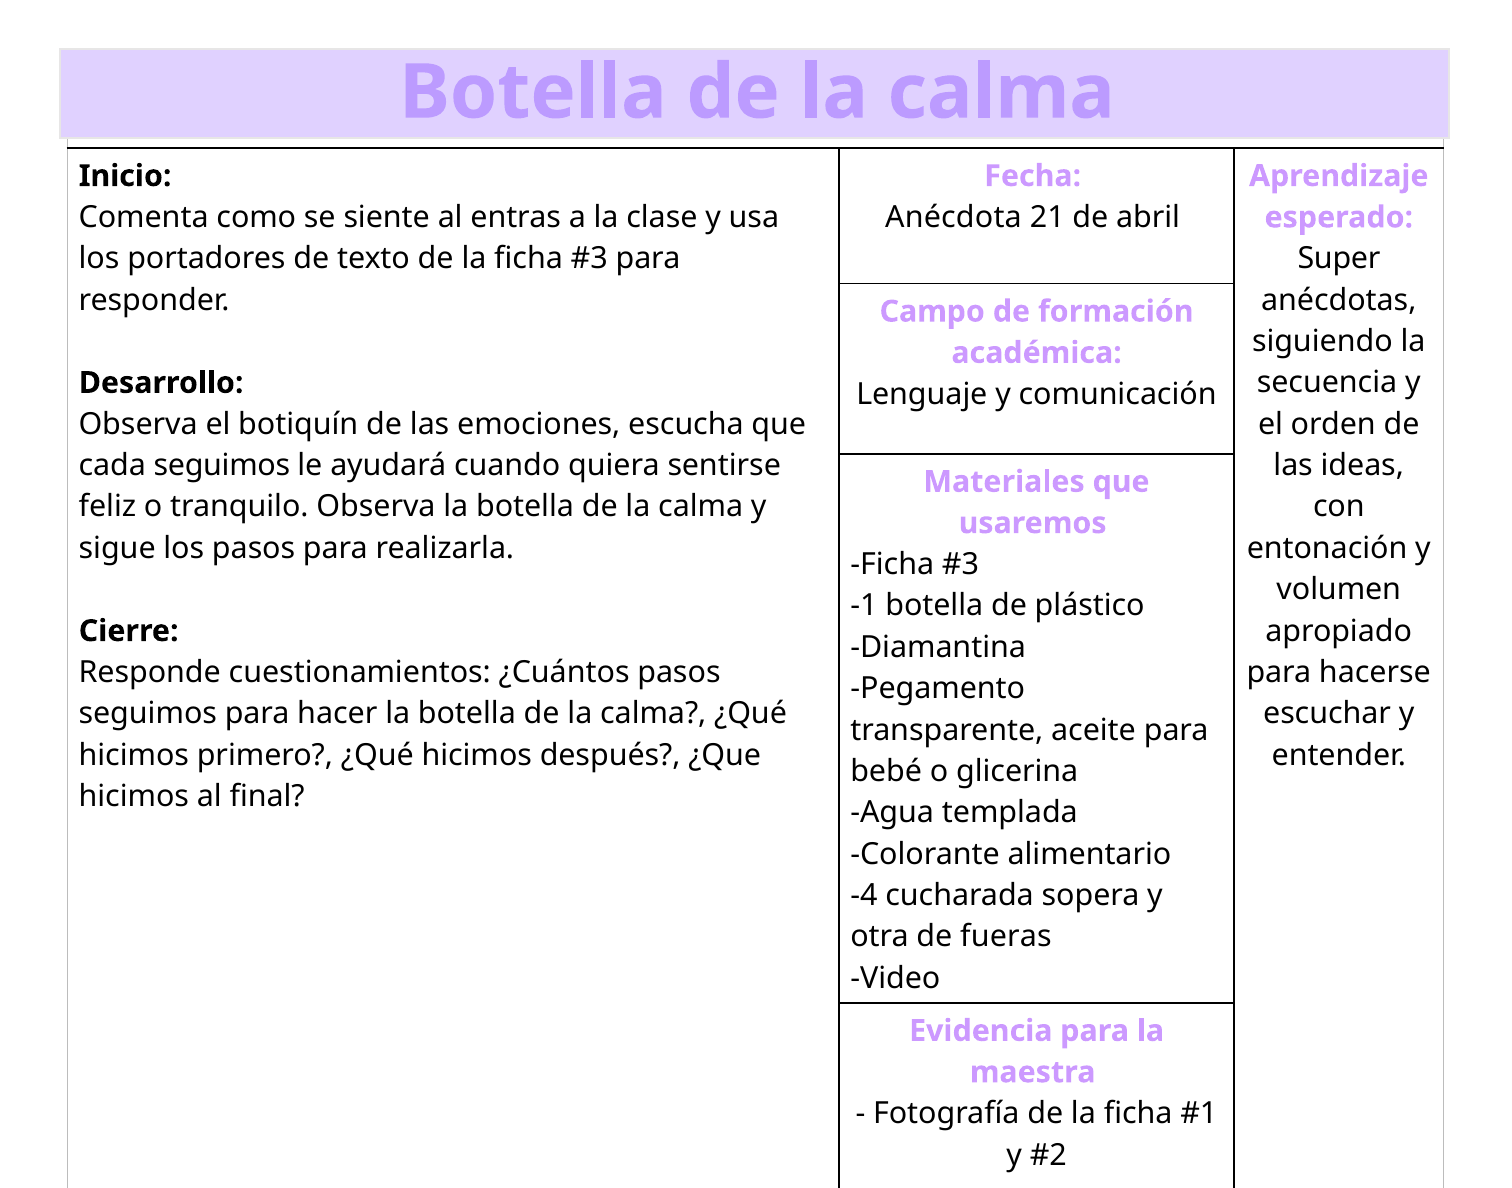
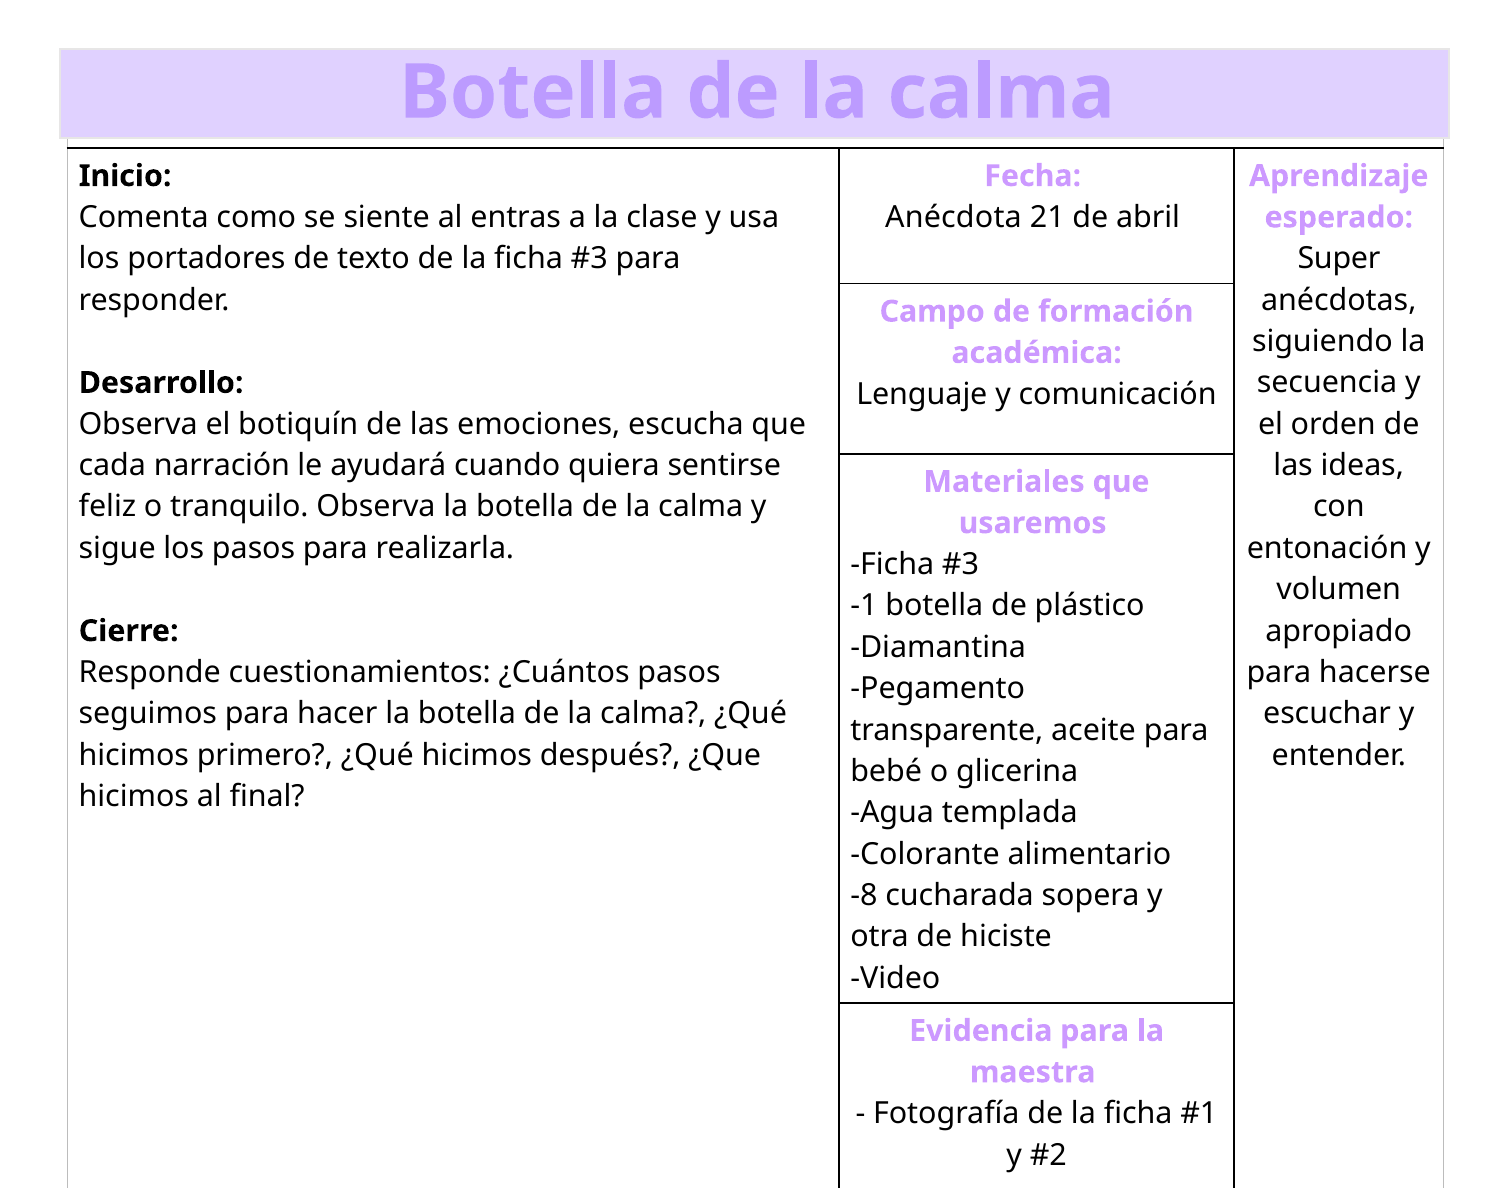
cada seguimos: seguimos -> narración
-4: -4 -> -8
fueras: fueras -> hiciste
